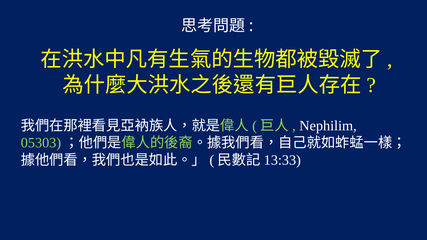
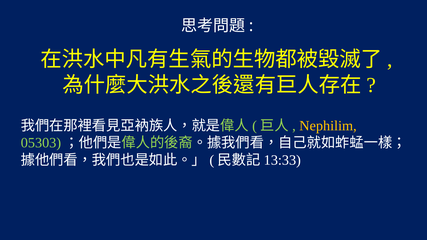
Nephilim colour: white -> yellow
